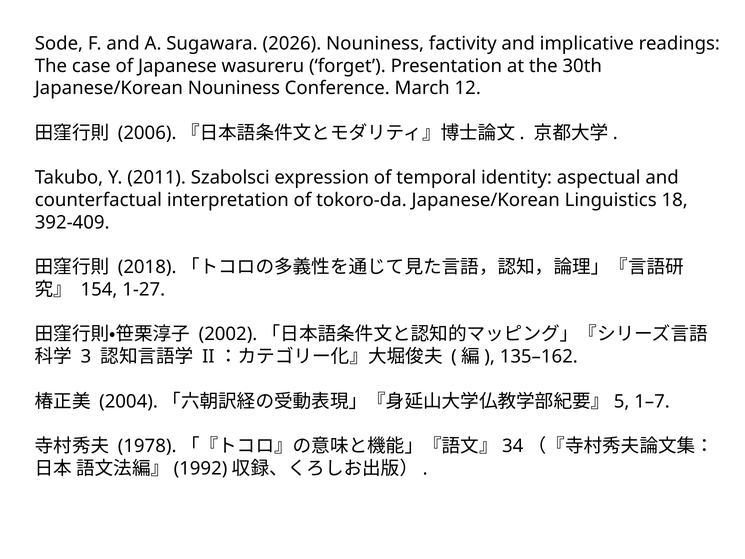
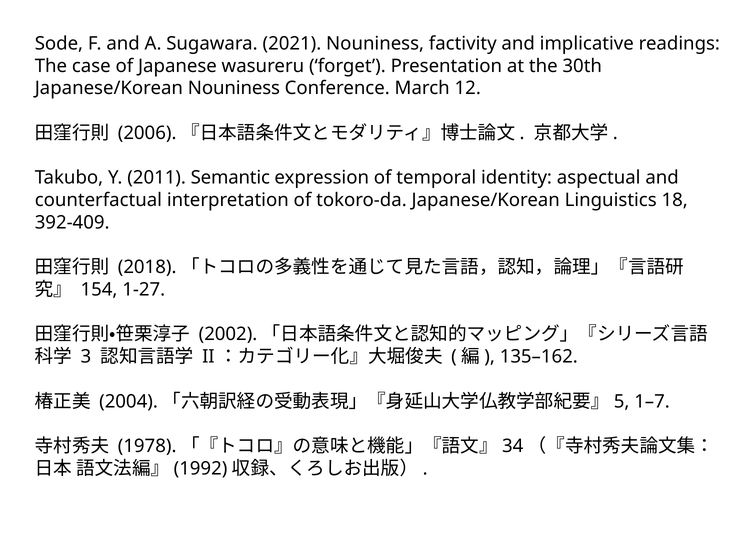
2026: 2026 -> 2021
Szabolsci: Szabolsci -> Semantic
